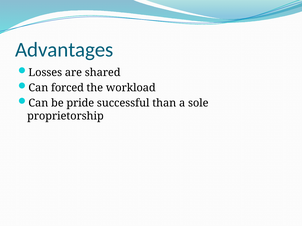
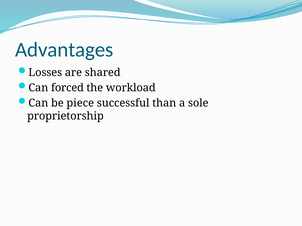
pride: pride -> piece
